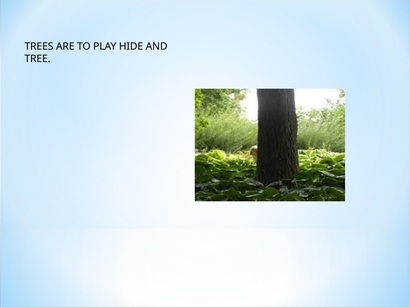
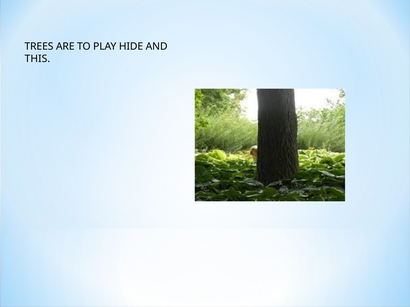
TREE: TREE -> THIS
